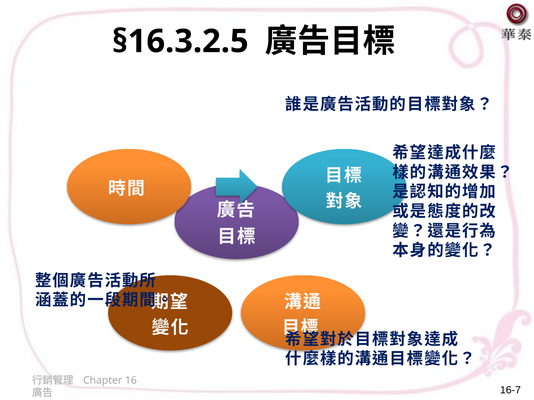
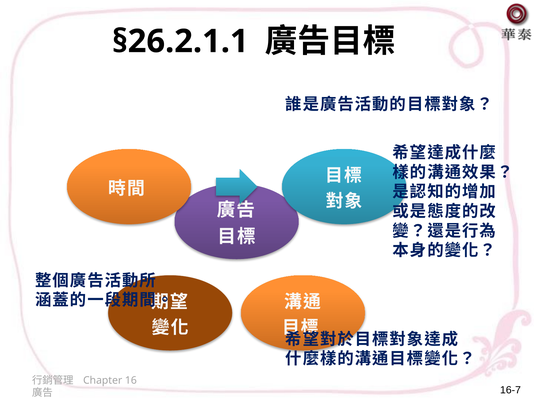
§16.3.2.5: §16.3.2.5 -> §26.2.1.1
